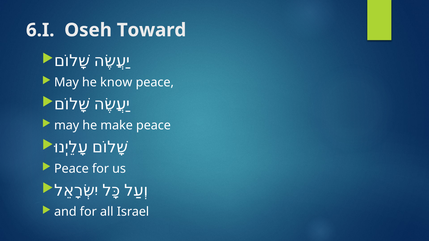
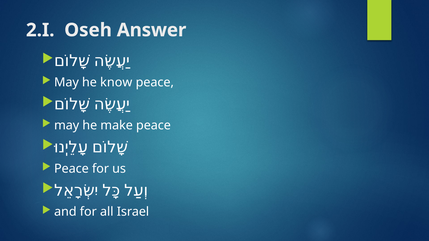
6.I: 6.I -> 2.I
Toward: Toward -> Answer
